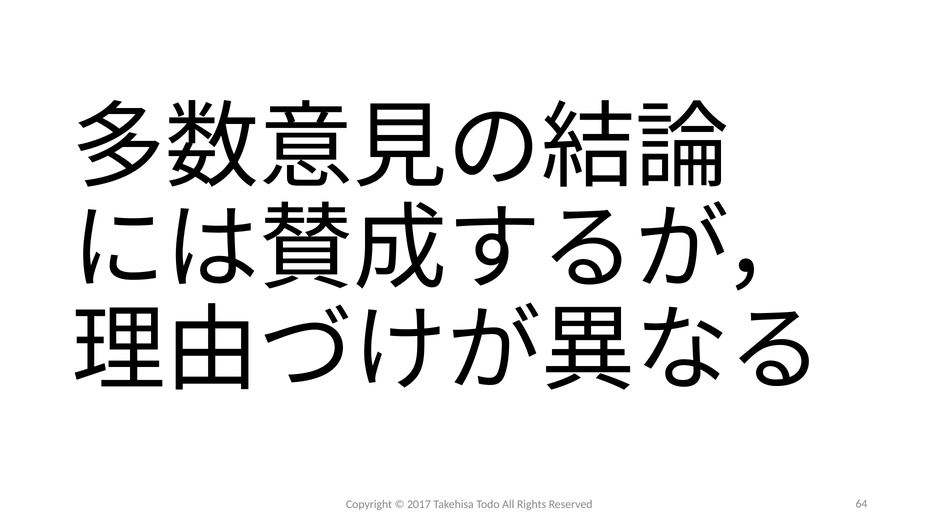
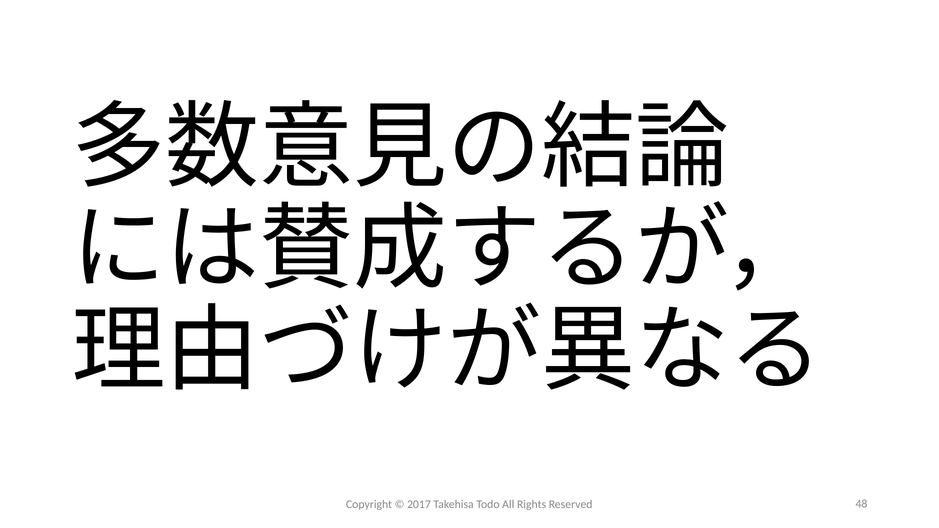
64: 64 -> 48
